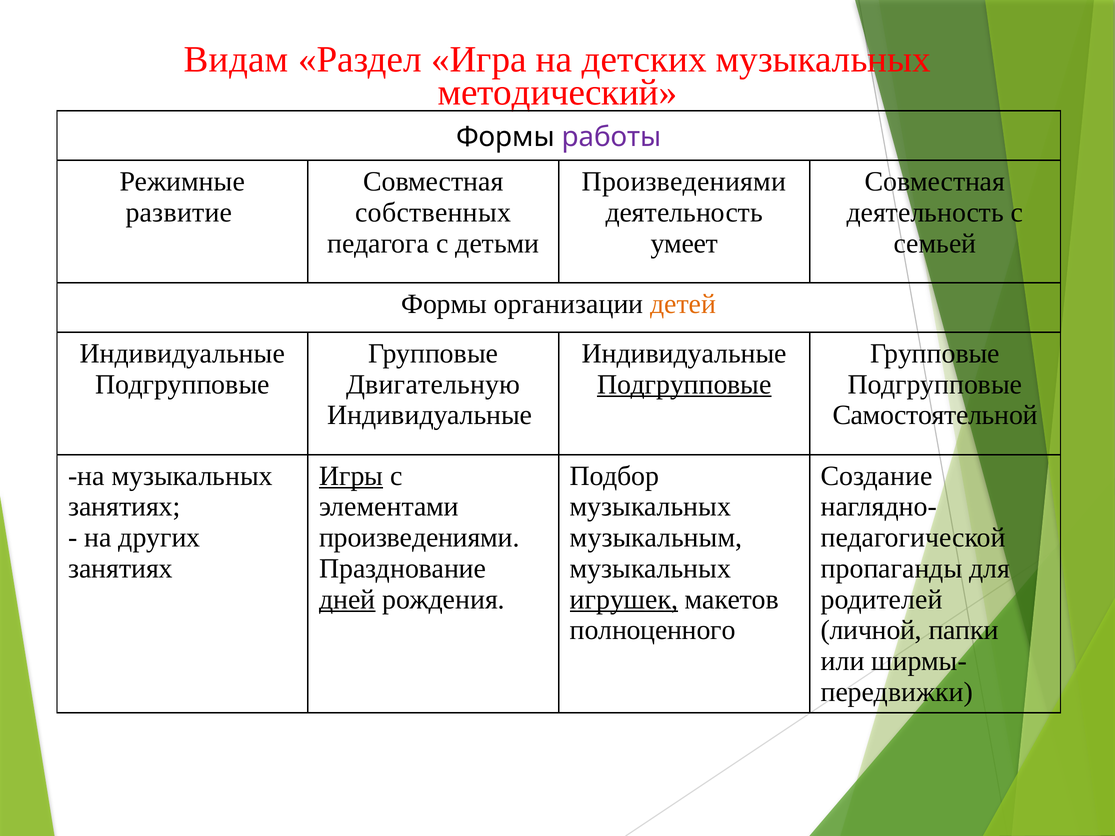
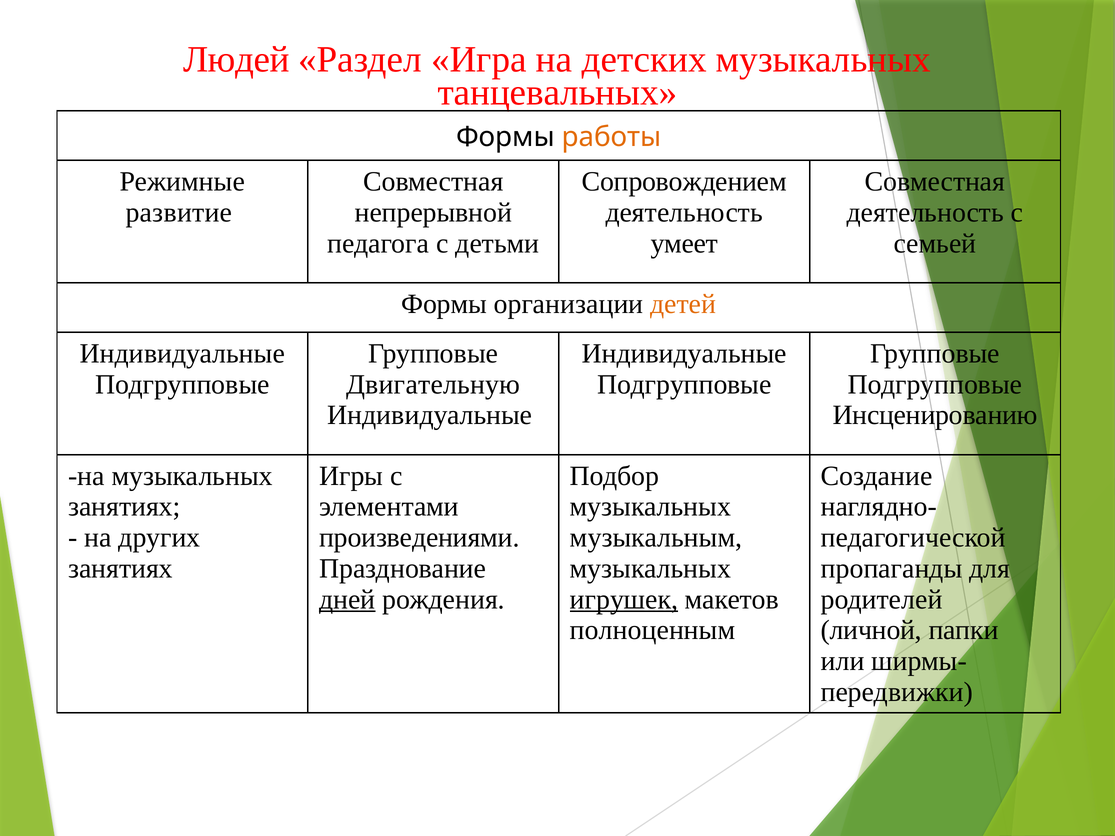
Видам: Видам -> Людей
методический: методический -> танцевальных
работы colour: purple -> orange
Произведениями at (684, 182): Произведениями -> Сопровождением
собственных: собственных -> непрерывной
Подгрупповые at (684, 385) underline: present -> none
Самостоятельной: Самостоятельной -> Инсценированию
Игры underline: present -> none
полноценного: полноценного -> полноценным
